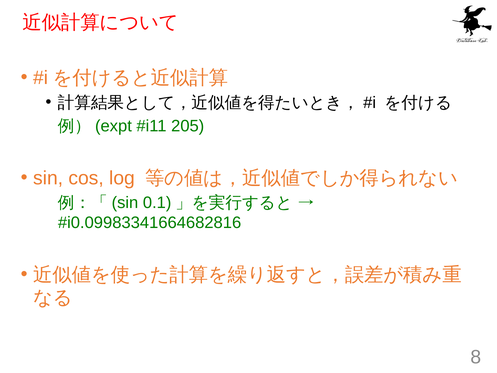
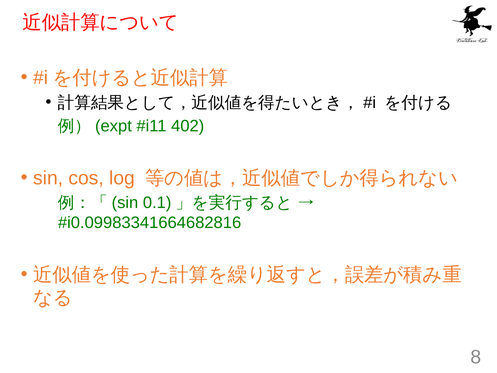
205: 205 -> 402
